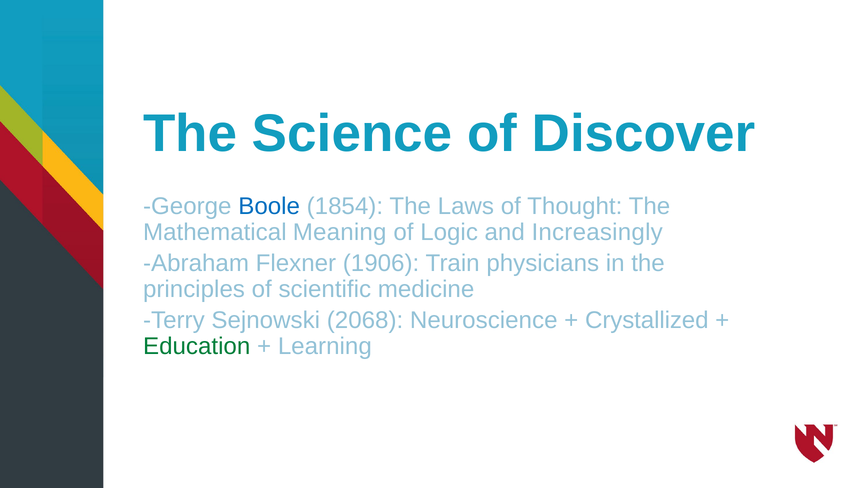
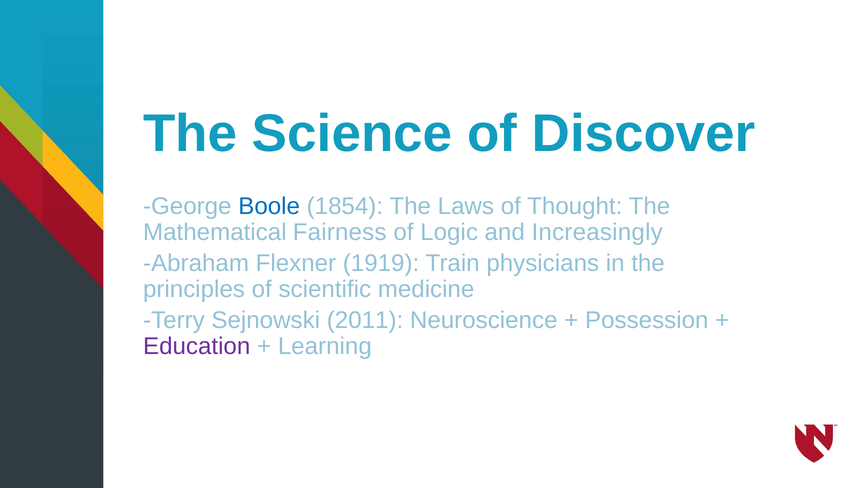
Meaning: Meaning -> Fairness
1906: 1906 -> 1919
2068: 2068 -> 2011
Crystallized: Crystallized -> Possession
Education colour: green -> purple
